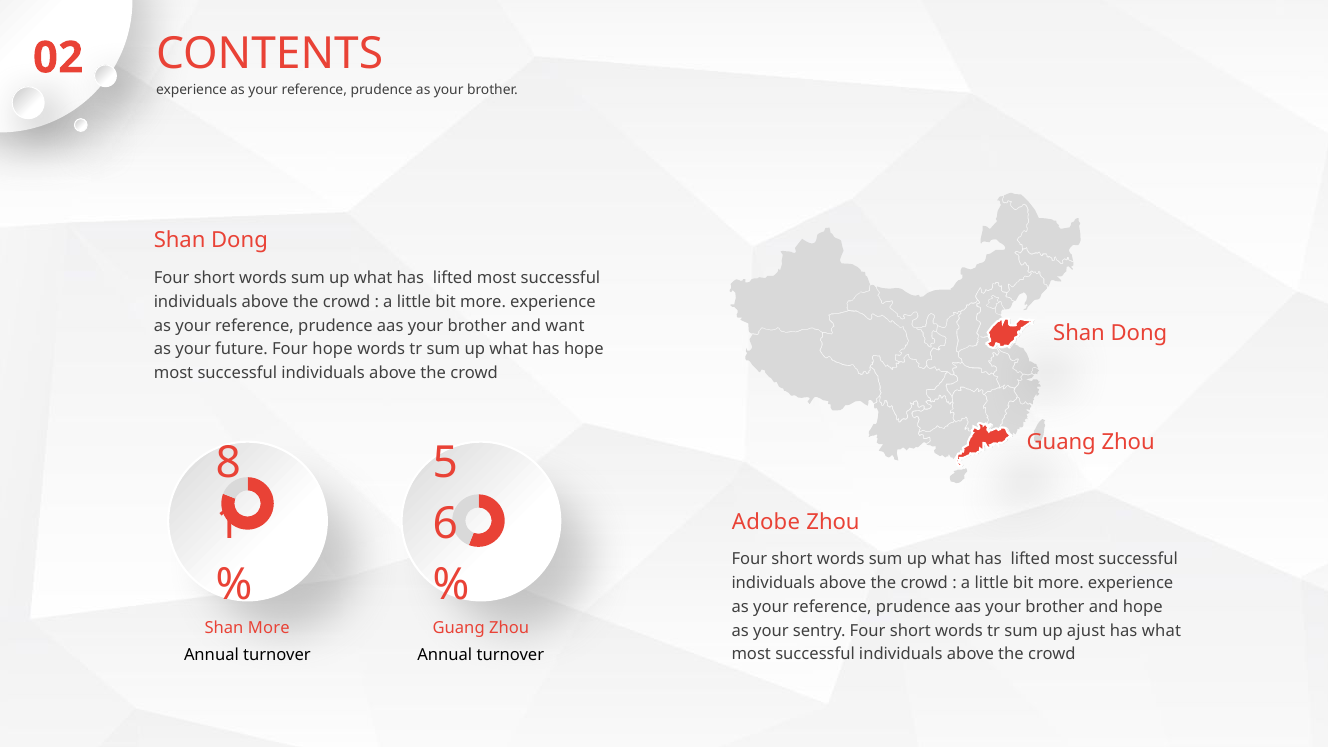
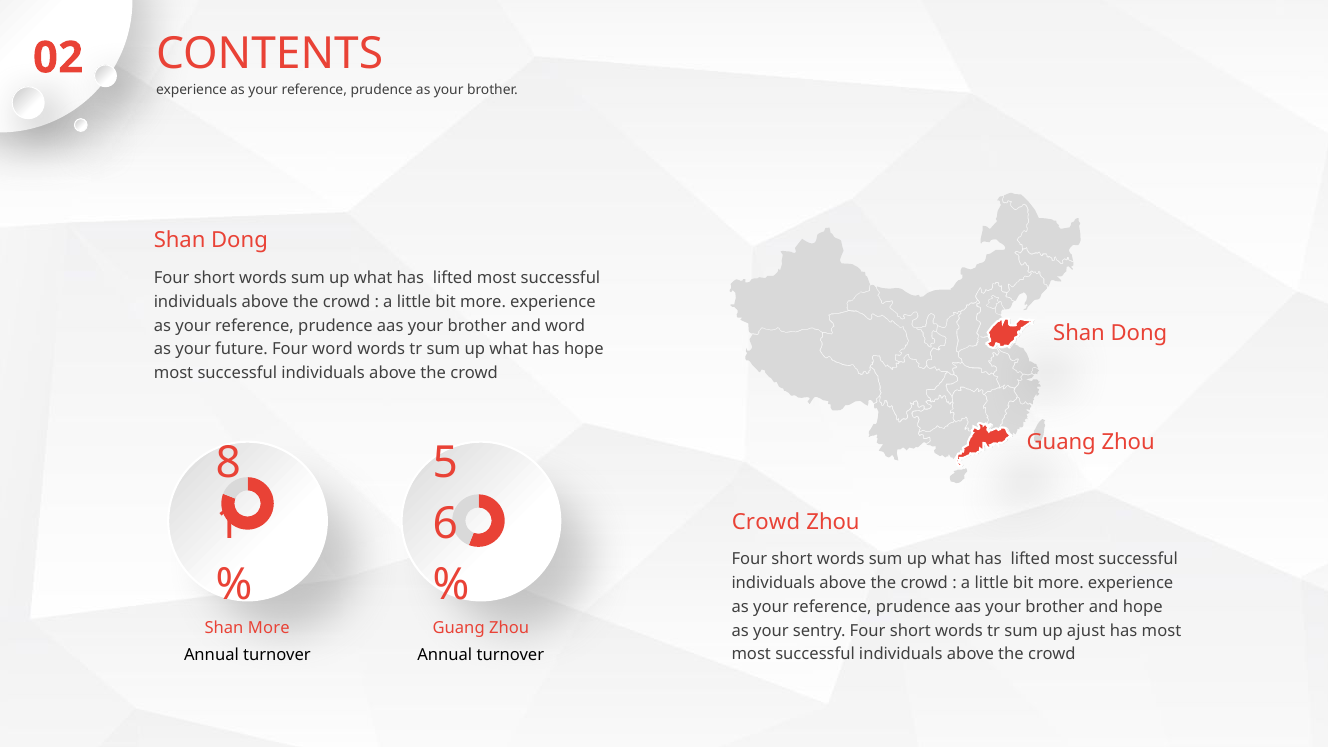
and want: want -> word
Four hope: hope -> word
Adobe at (766, 522): Adobe -> Crowd
has what: what -> most
